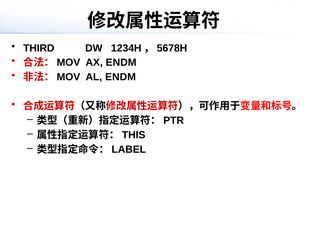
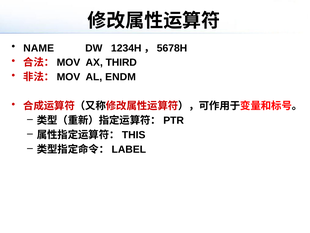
THIRD: THIRD -> NAME
AX ENDM: ENDM -> THIRD
